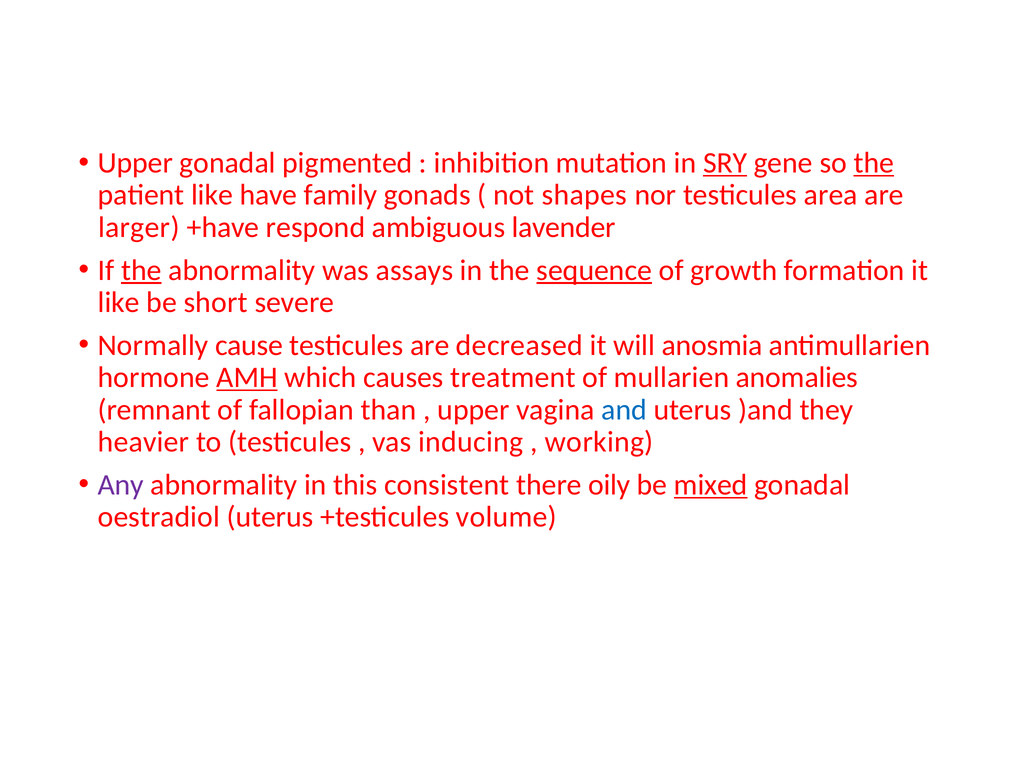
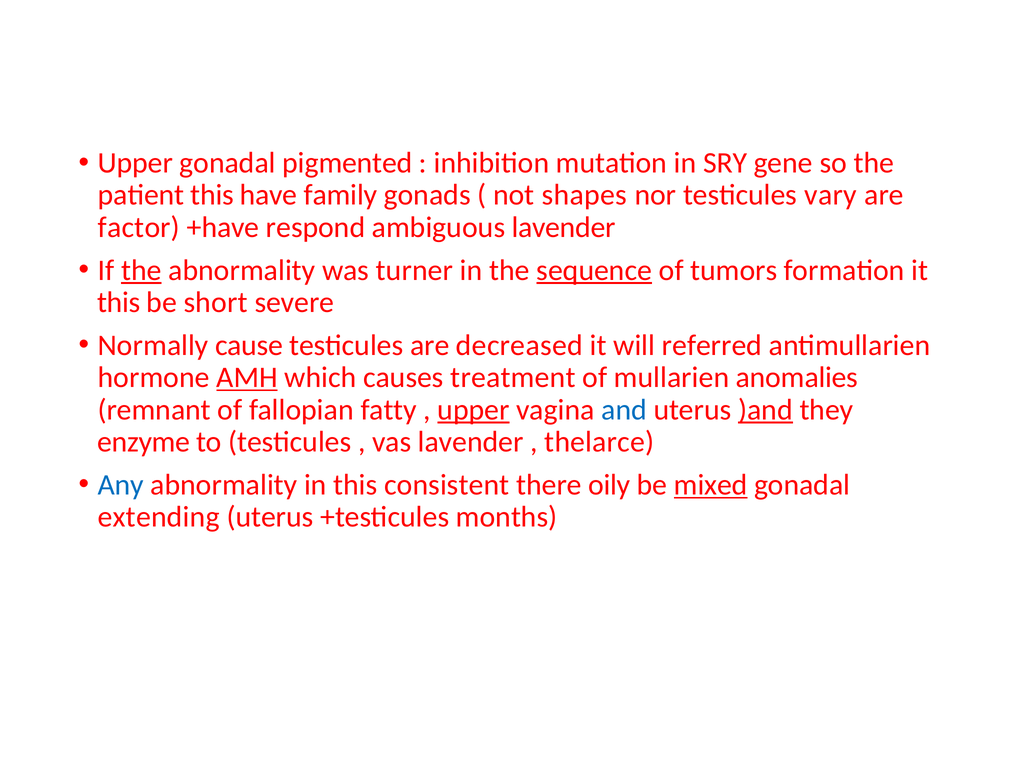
SRY underline: present -> none
the at (874, 163) underline: present -> none
patient like: like -> this
area: area -> vary
larger: larger -> factor
assays: assays -> turner
growth: growth -> tumors
like at (119, 303): like -> this
anosmia: anosmia -> referred
than: than -> fatty
upper at (474, 410) underline: none -> present
)and underline: none -> present
heavier: heavier -> enzyme
vas inducing: inducing -> lavender
working: working -> thelarce
Any colour: purple -> blue
oestradiol: oestradiol -> extending
volume: volume -> months
